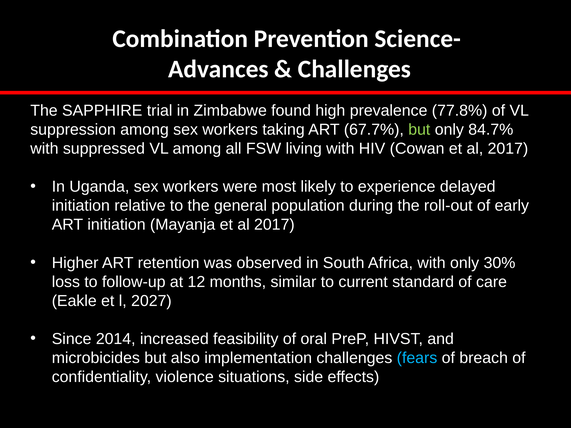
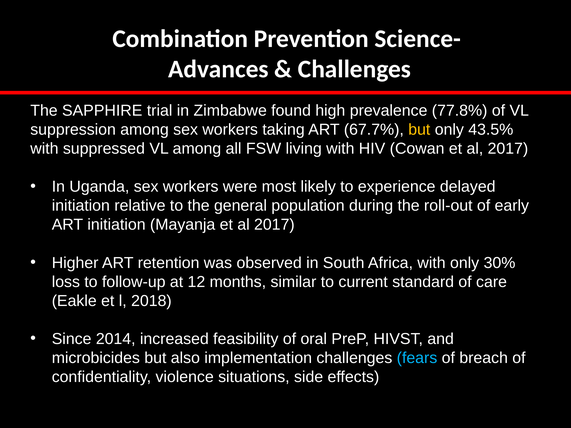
but at (419, 130) colour: light green -> yellow
84.7%: 84.7% -> 43.5%
2027: 2027 -> 2018
